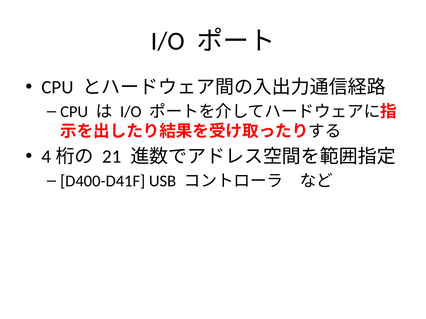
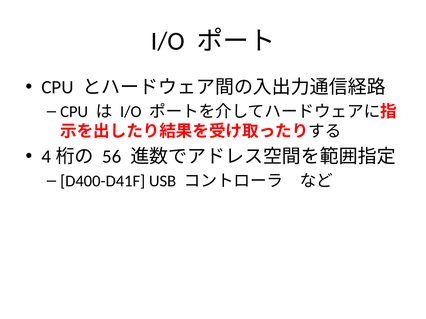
21: 21 -> 56
